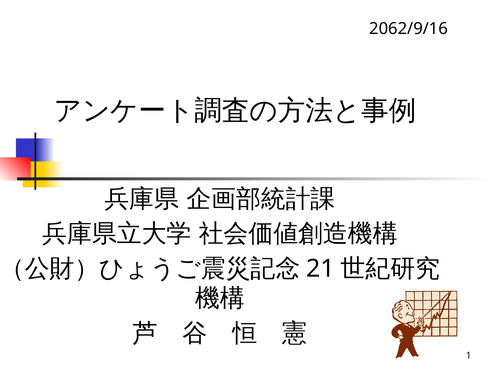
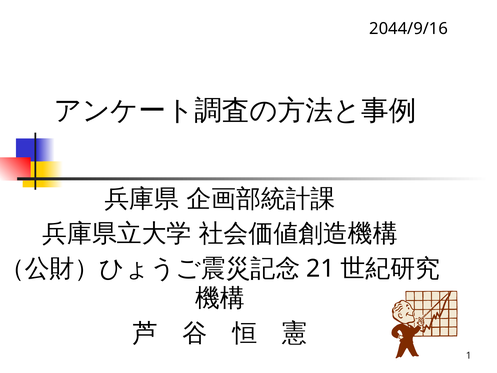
2062/9/16: 2062/9/16 -> 2044/9/16
